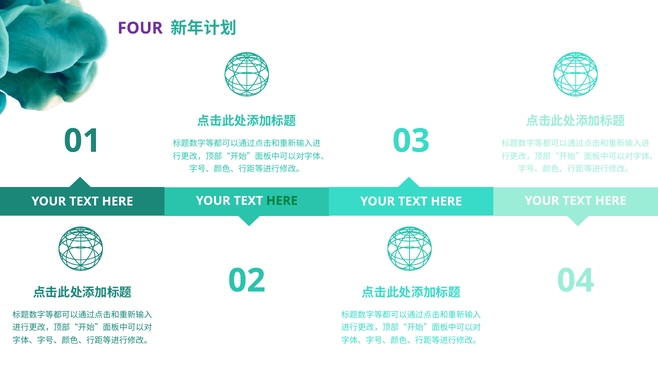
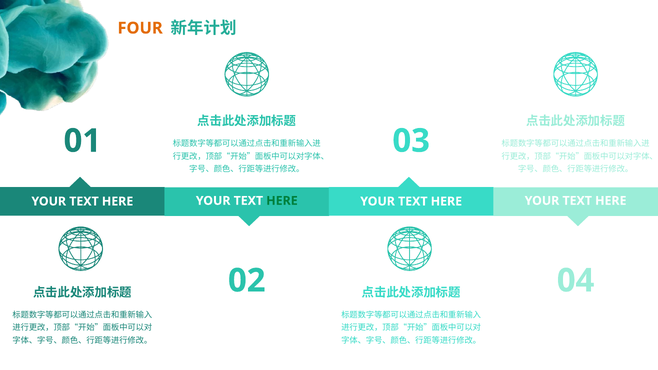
FOUR colour: purple -> orange
